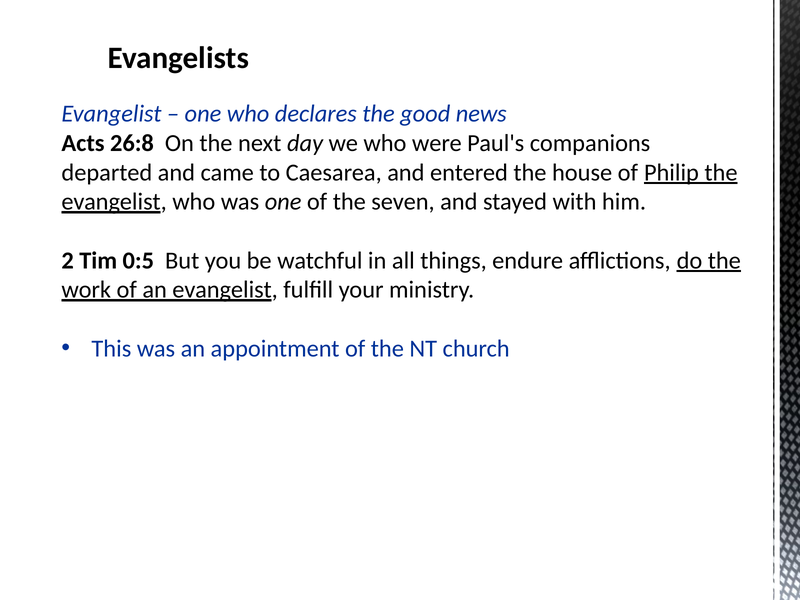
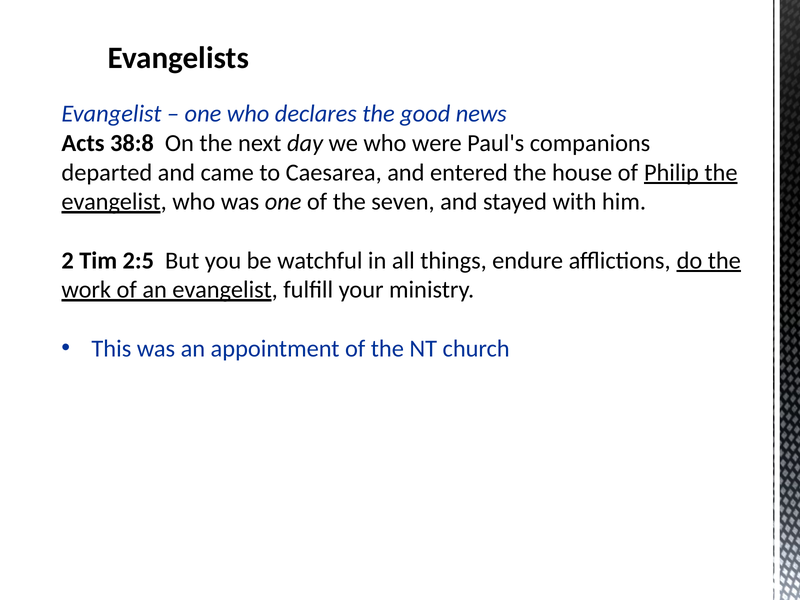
26:8: 26:8 -> 38:8
0:5: 0:5 -> 2:5
